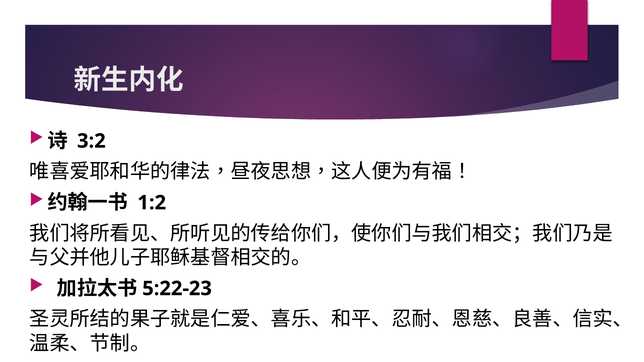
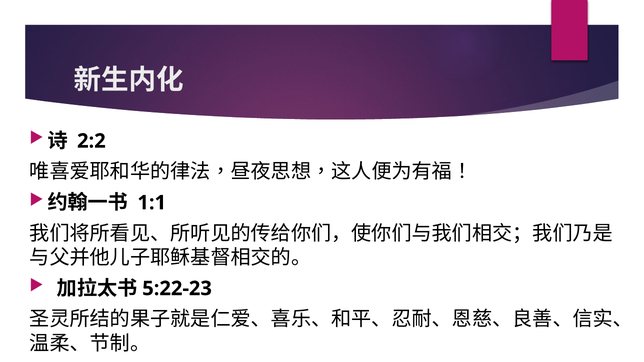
3:2: 3:2 -> 2:2
1:2: 1:2 -> 1:1
